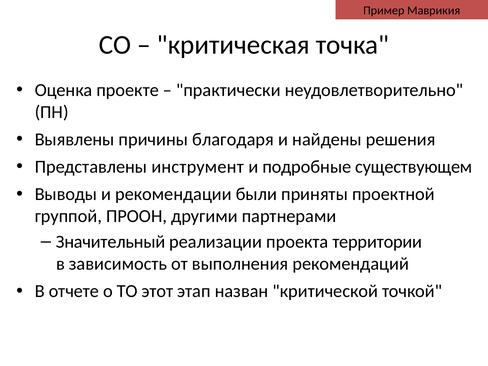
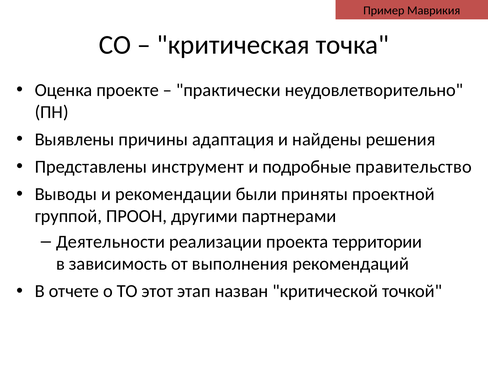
благодаря: благодаря -> адаптация
существующем: существующем -> правительство
Значительный: Значительный -> Деятельности
